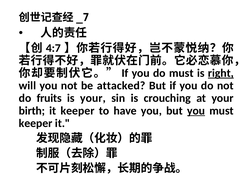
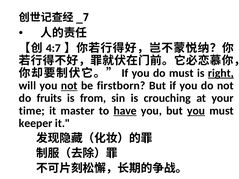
not at (69, 86) underline: none -> present
attacked: attacked -> firstborn
is your: your -> from
birth: birth -> time
it keeper: keeper -> master
have underline: none -> present
